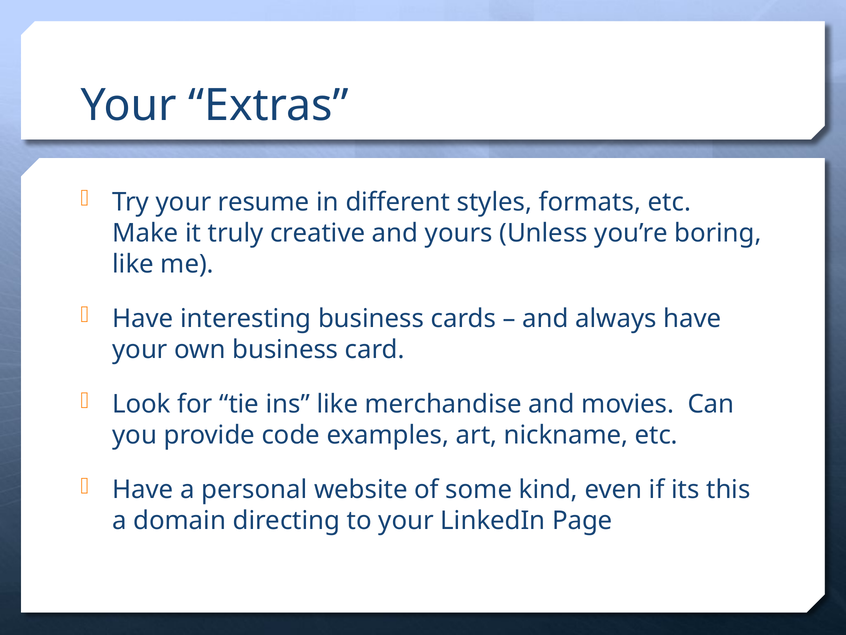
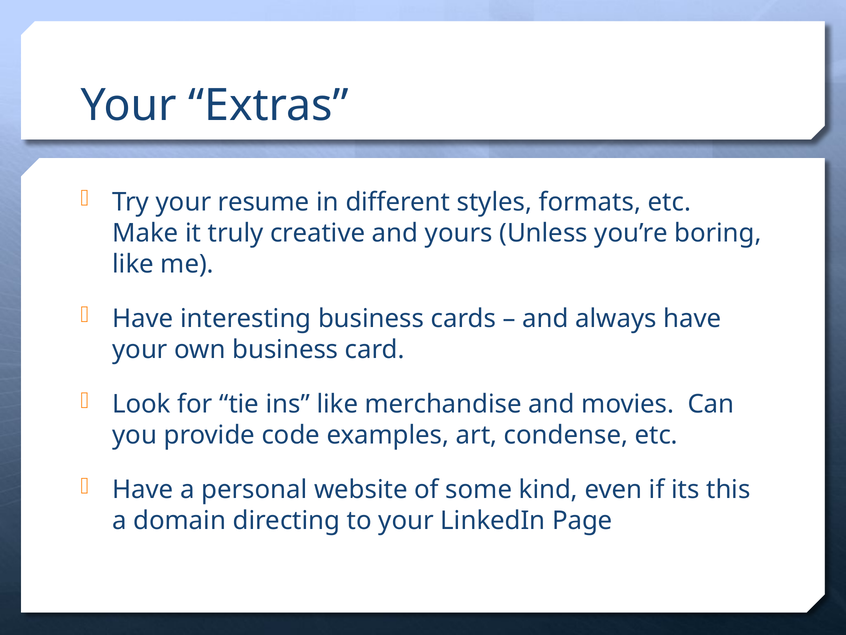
nickname: nickname -> condense
